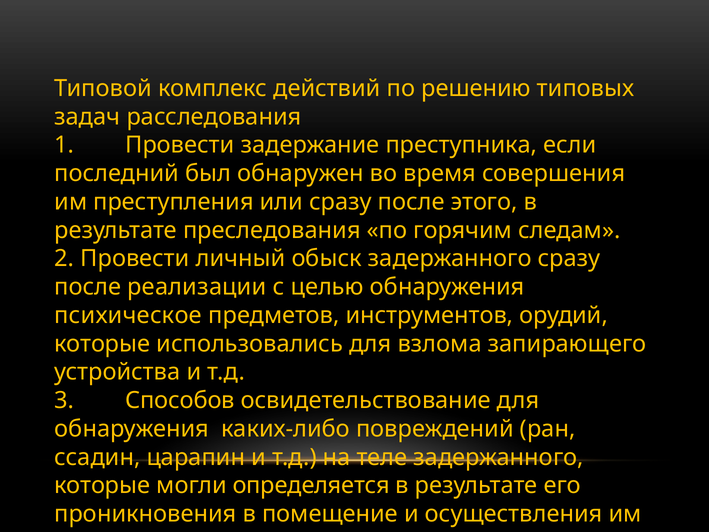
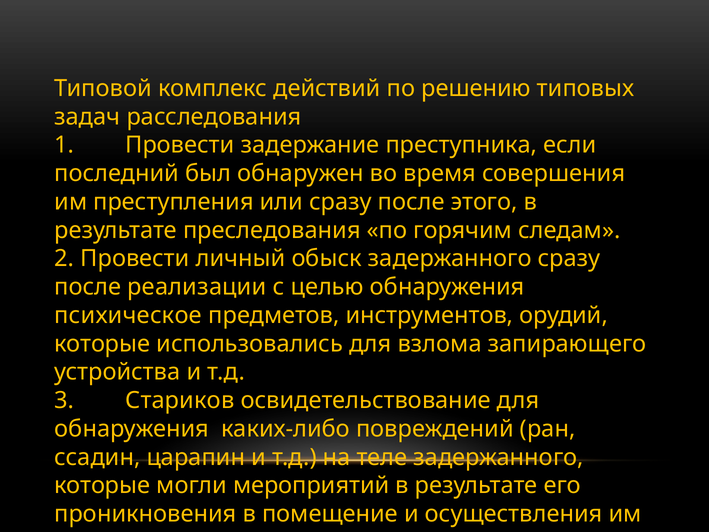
Способов: Способов -> Стариков
определяется: определяется -> мероприятий
